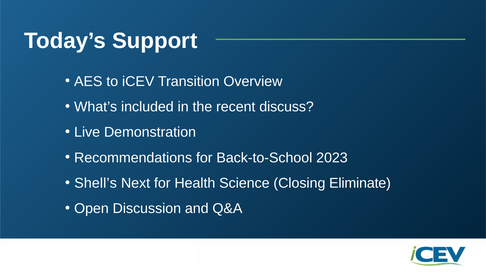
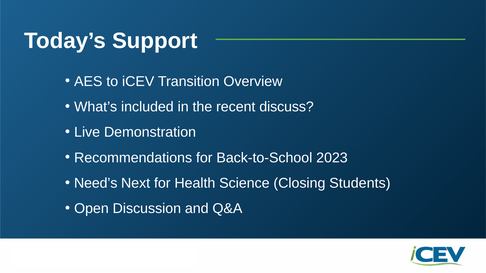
Shell’s: Shell’s -> Need’s
Eliminate: Eliminate -> Students
